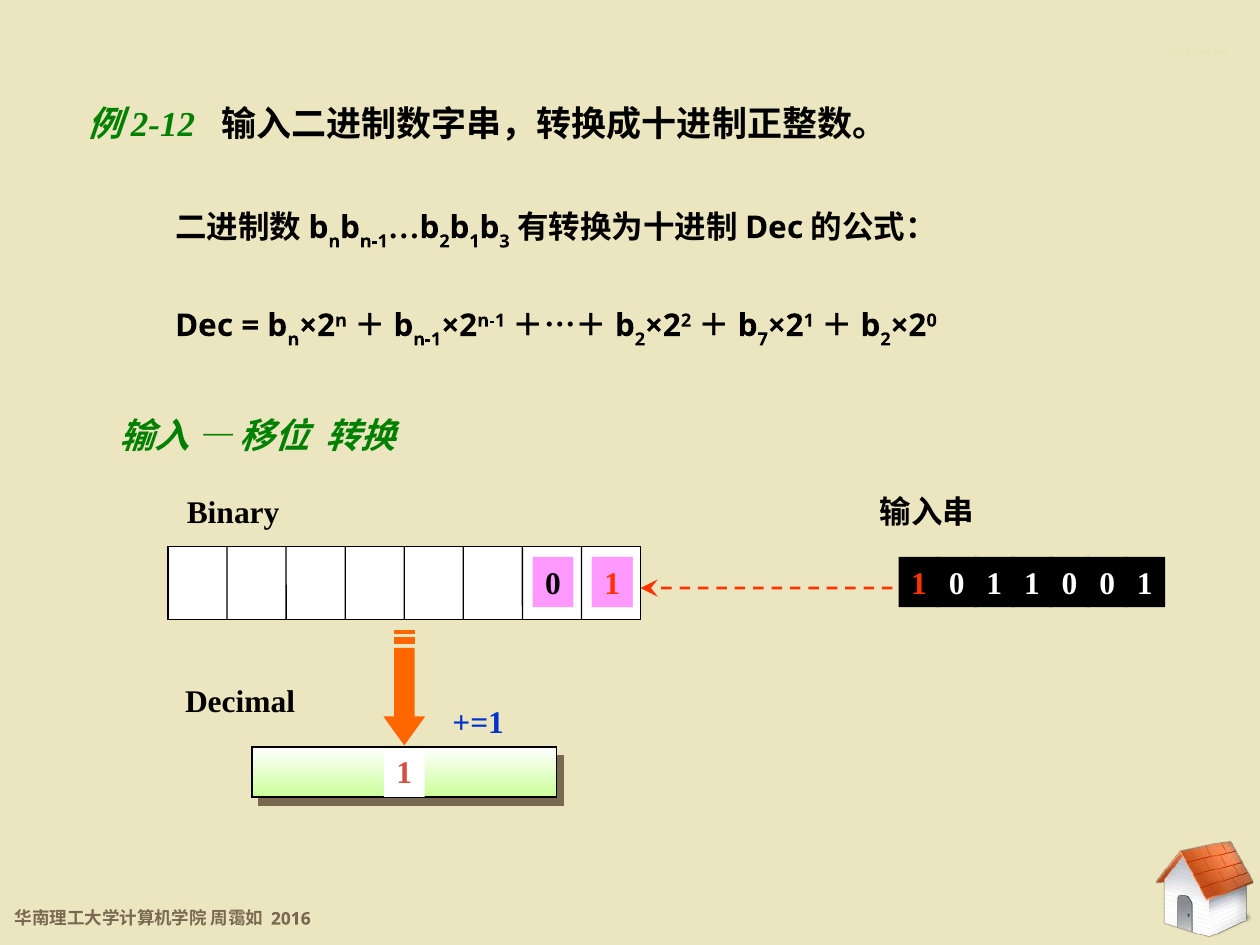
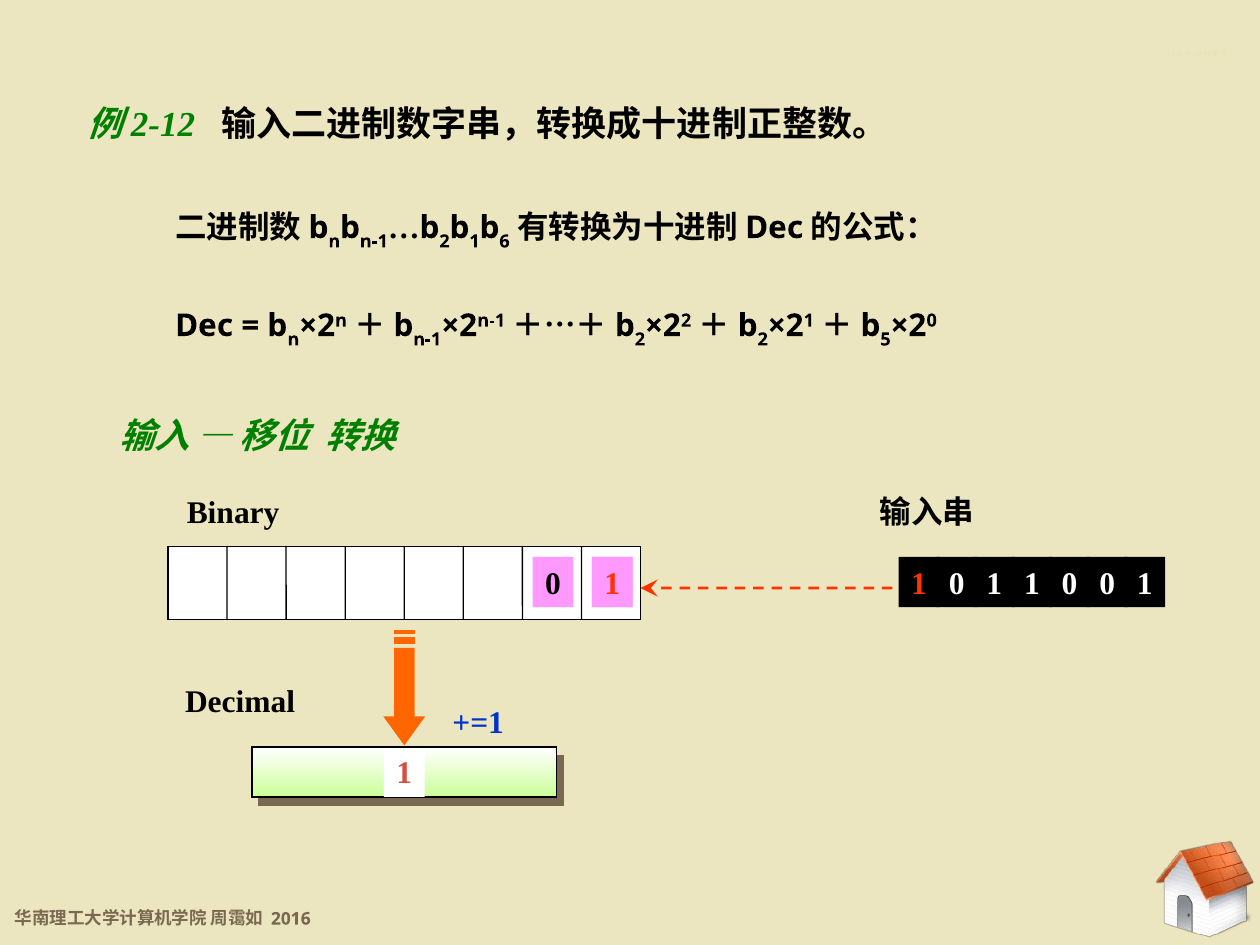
3: 3 -> 6
7 at (763, 339): 7 -> 2
2 at (885, 339): 2 -> 5
